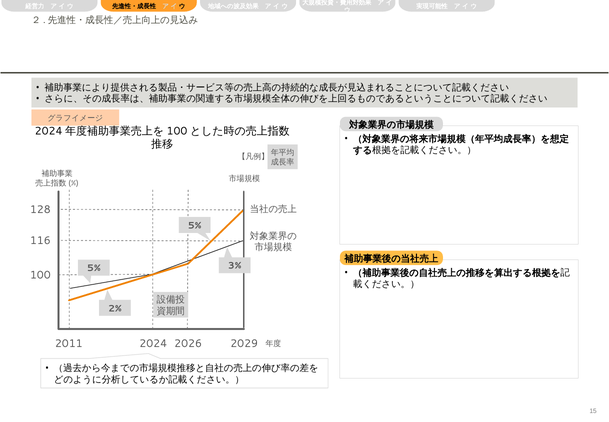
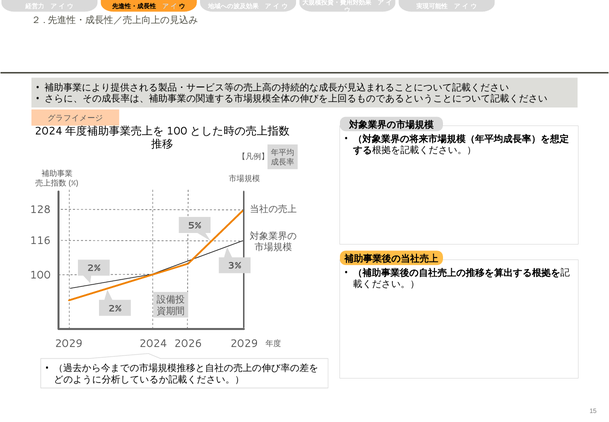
5% at (94, 268): 5% -> 2%
2011 at (69, 343): 2011 -> 2029
